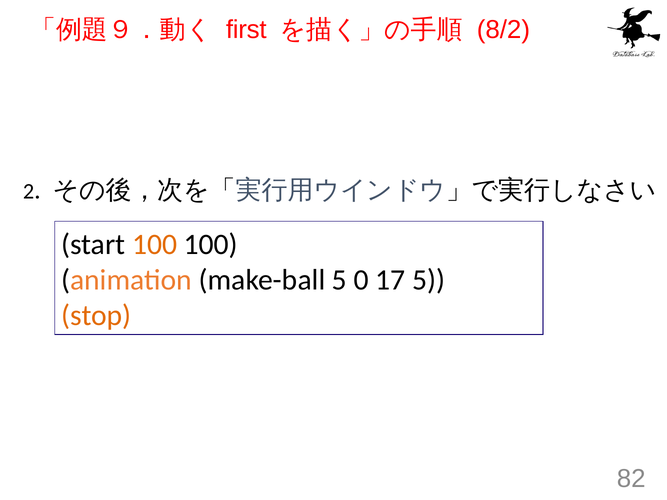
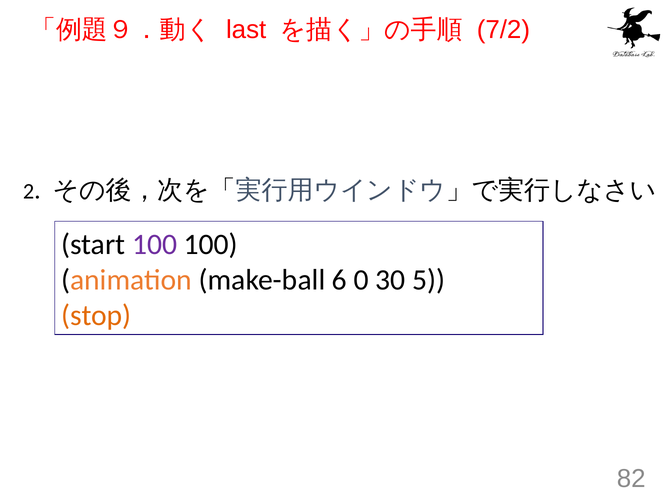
first: first -> last
8/2: 8/2 -> 7/2
100 at (155, 245) colour: orange -> purple
make-ball 5: 5 -> 6
17: 17 -> 30
